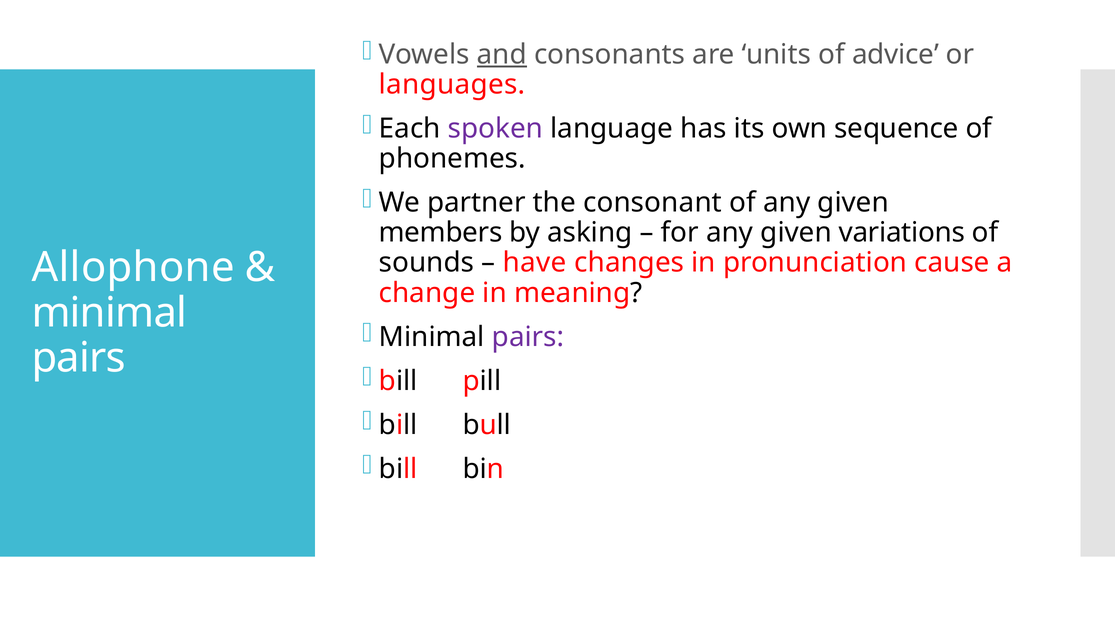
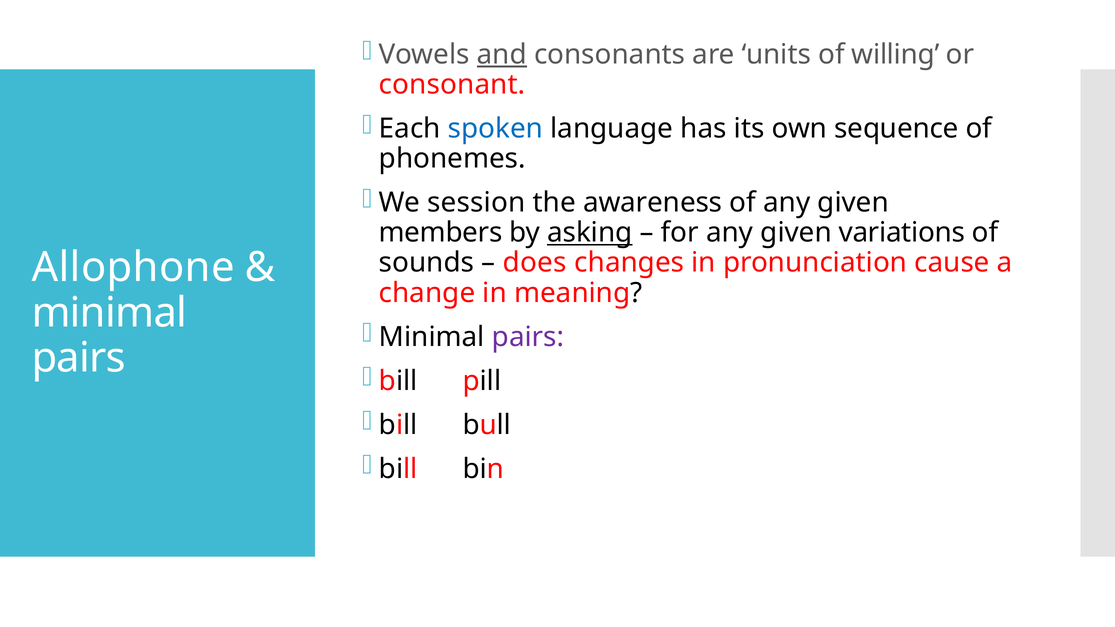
advice: advice -> willing
languages: languages -> consonant
spoken colour: purple -> blue
partner: partner -> session
consonant: consonant -> awareness
asking underline: none -> present
have: have -> does
